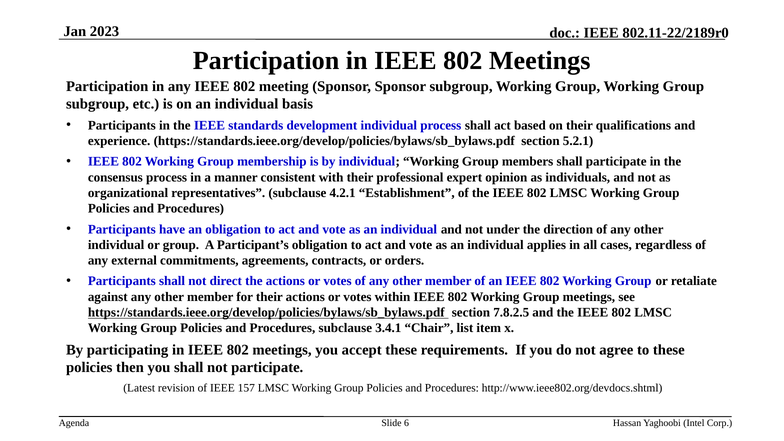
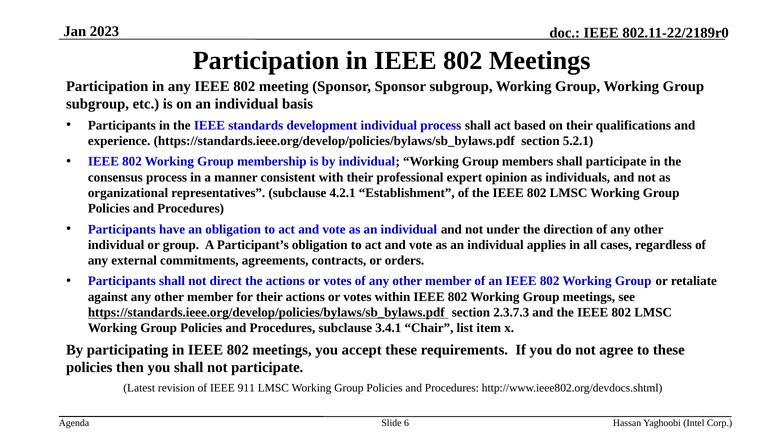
7.8.2.5: 7.8.2.5 -> 2.3.7.3
157: 157 -> 911
